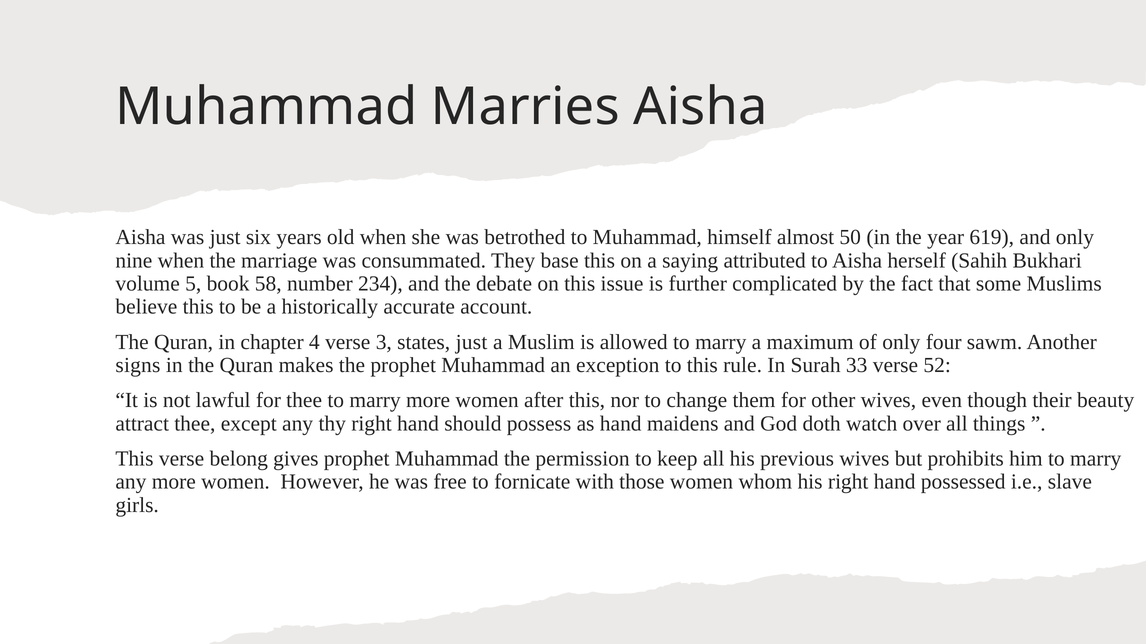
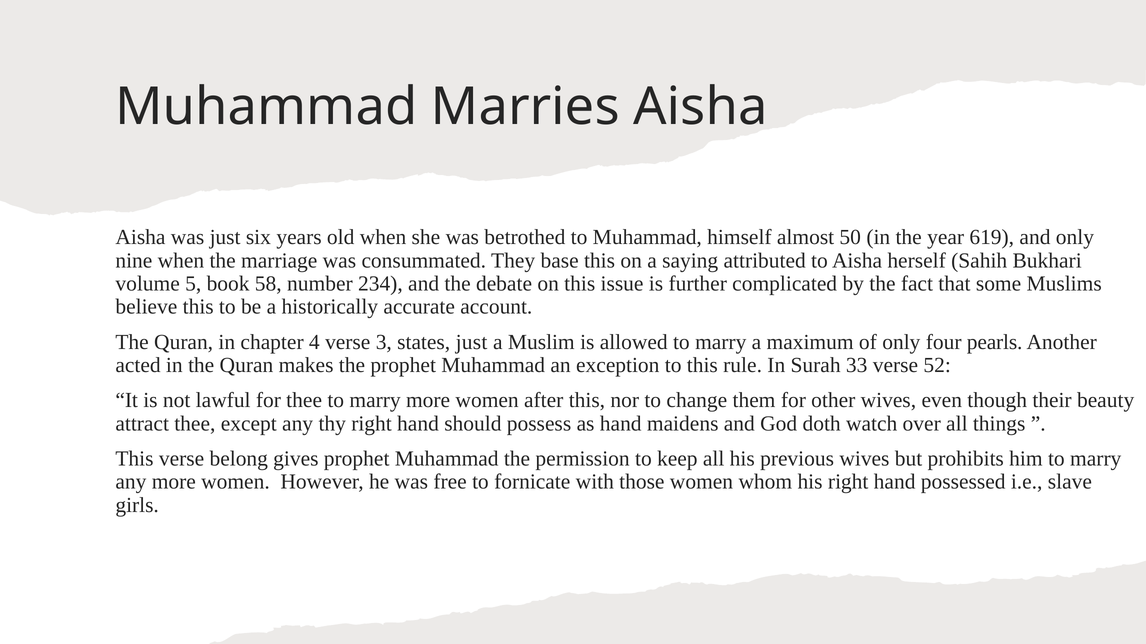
sawm: sawm -> pearls
signs: signs -> acted
